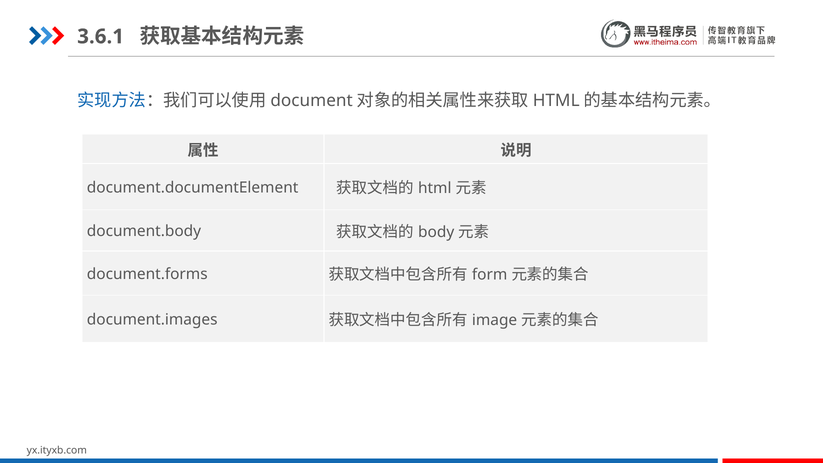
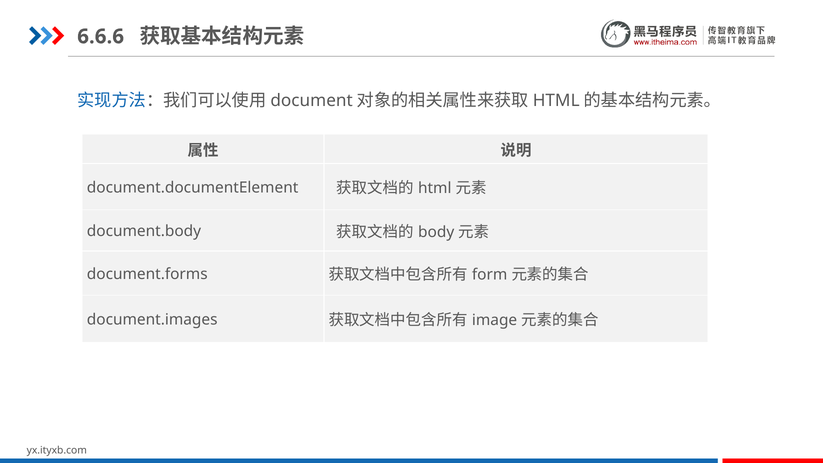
3.6.1: 3.6.1 -> 6.6.6
